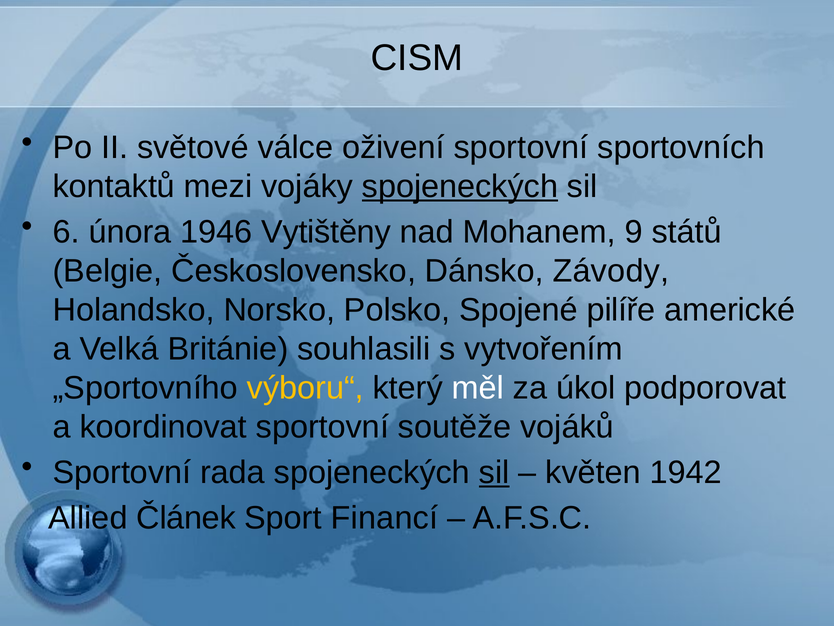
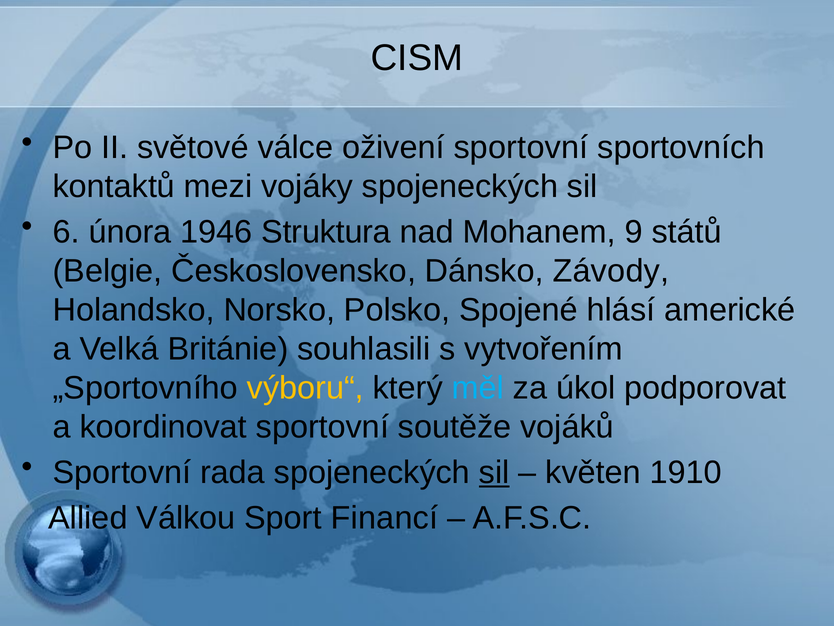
spojeneckých at (460, 186) underline: present -> none
Vytištěny: Vytištěny -> Struktura
pilíře: pilíře -> hlásí
měl colour: white -> light blue
1942: 1942 -> 1910
Článek: Článek -> Válkou
